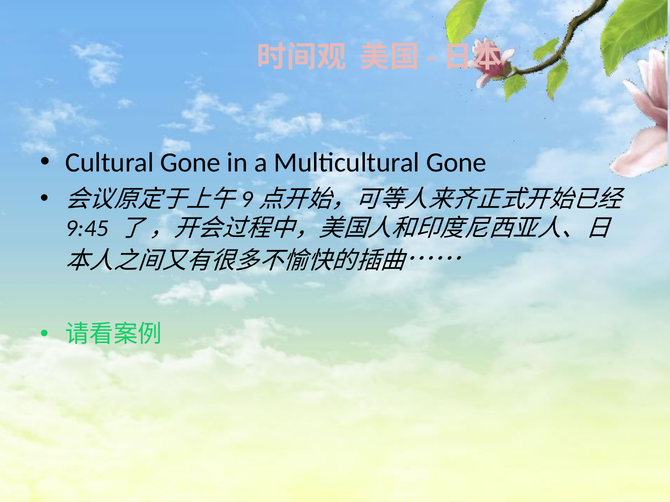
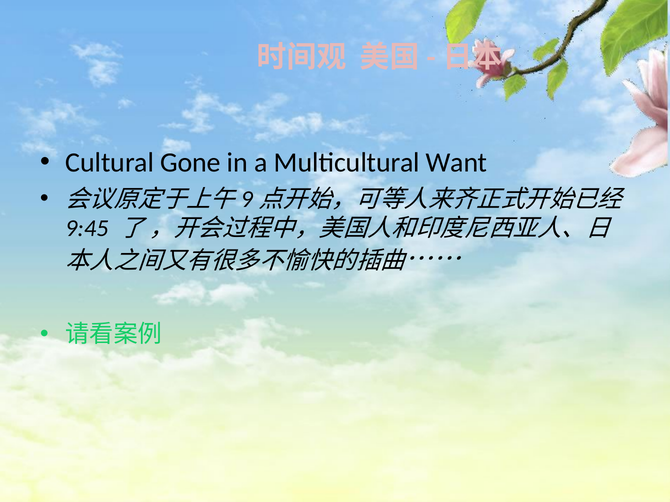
Multicultural Gone: Gone -> Want
